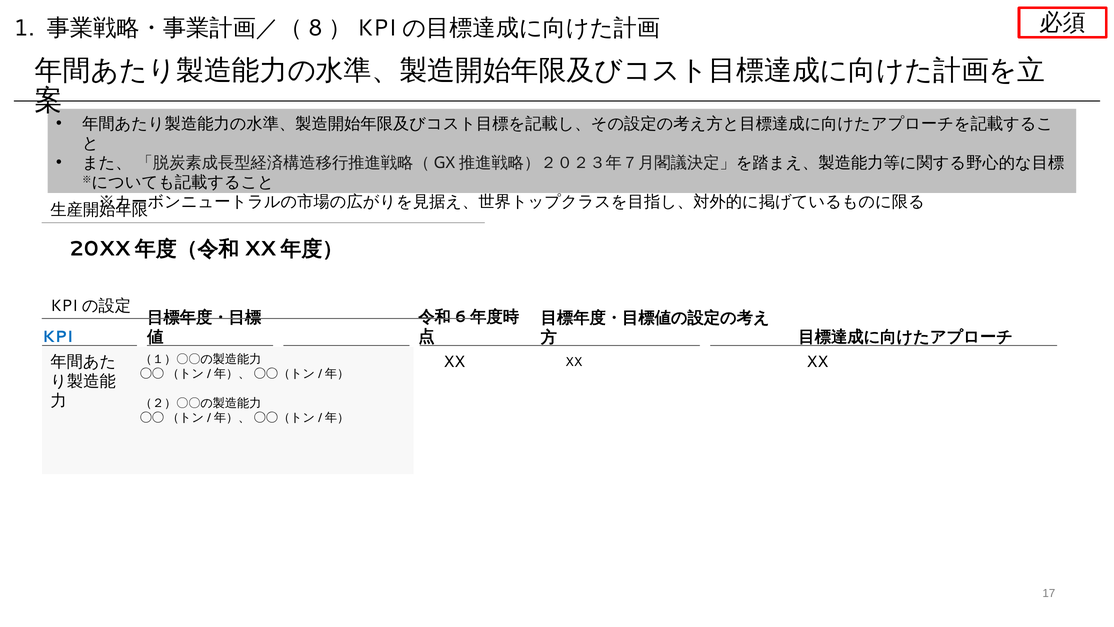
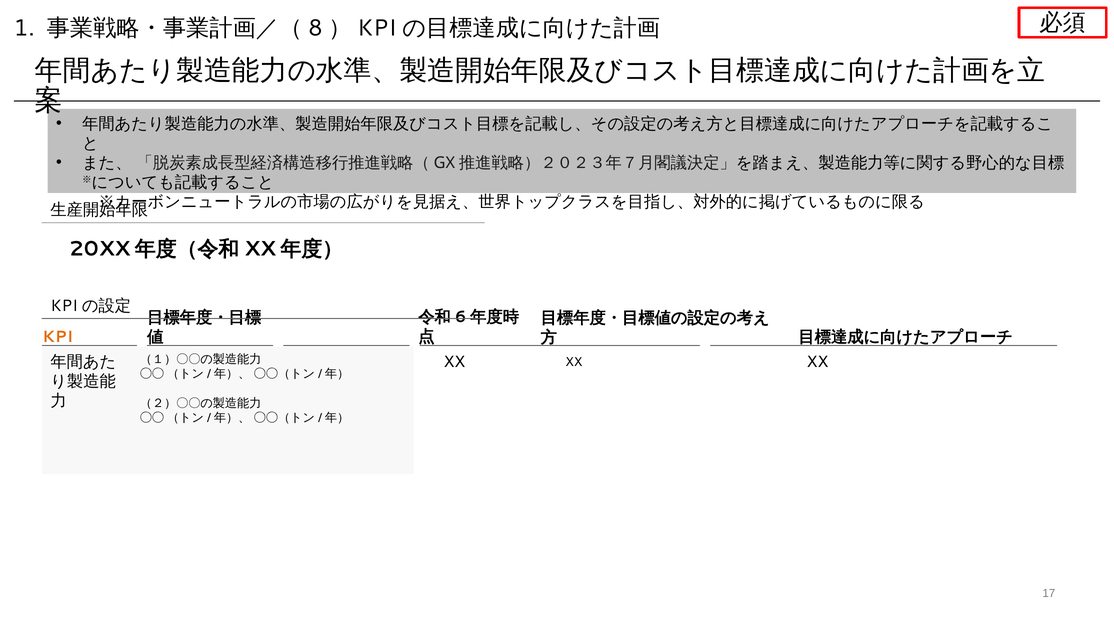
KPI colour: blue -> orange
